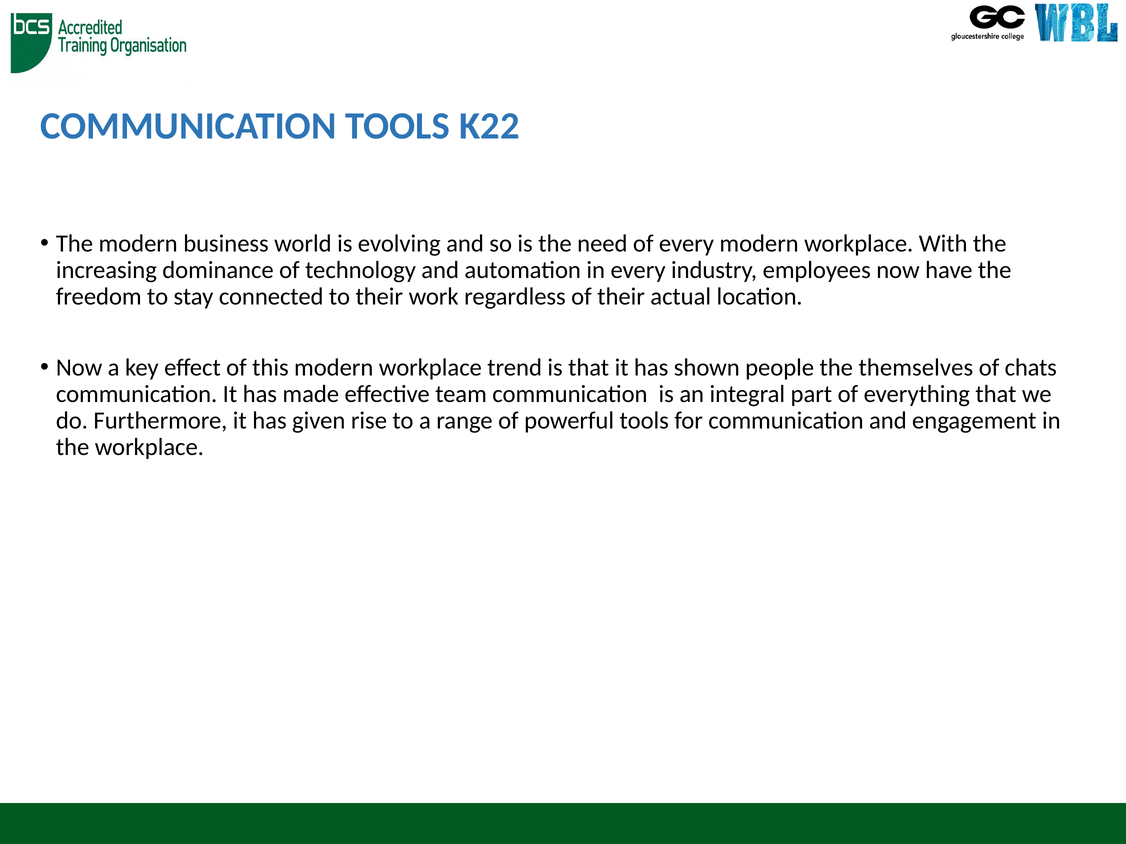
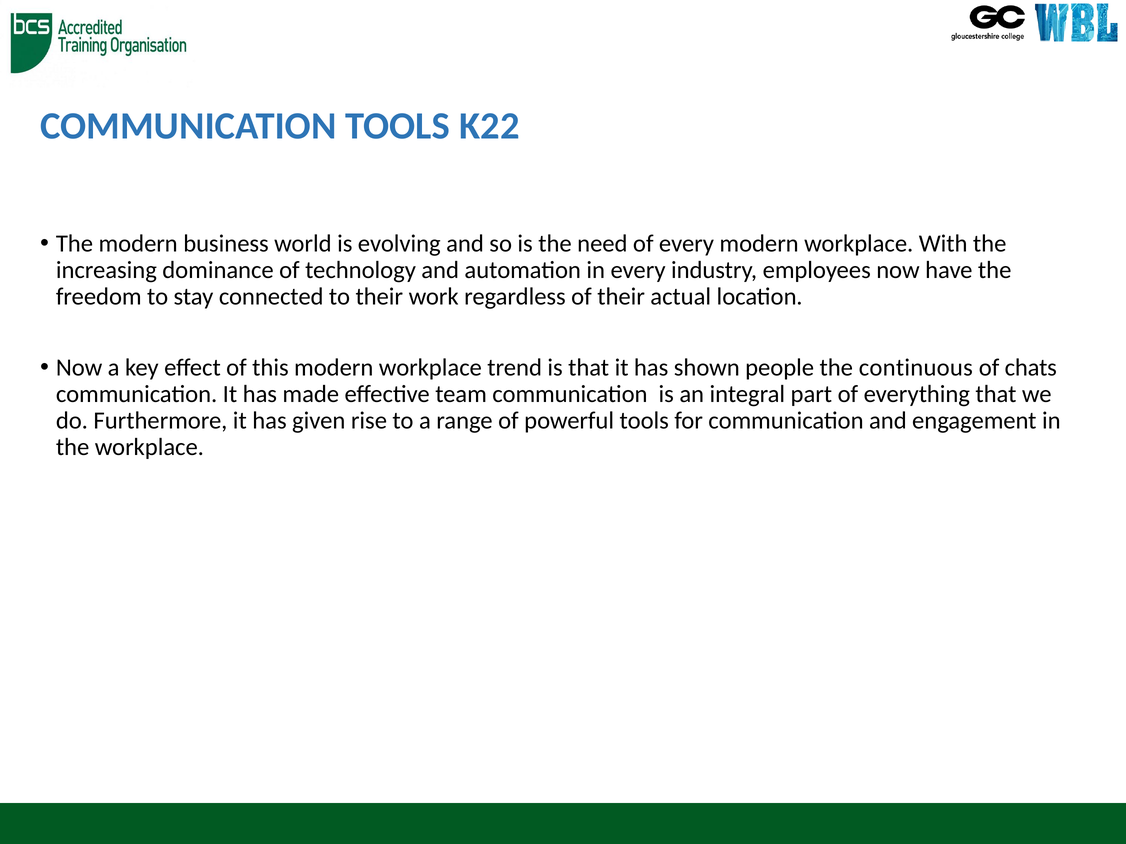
themselves: themselves -> continuous
